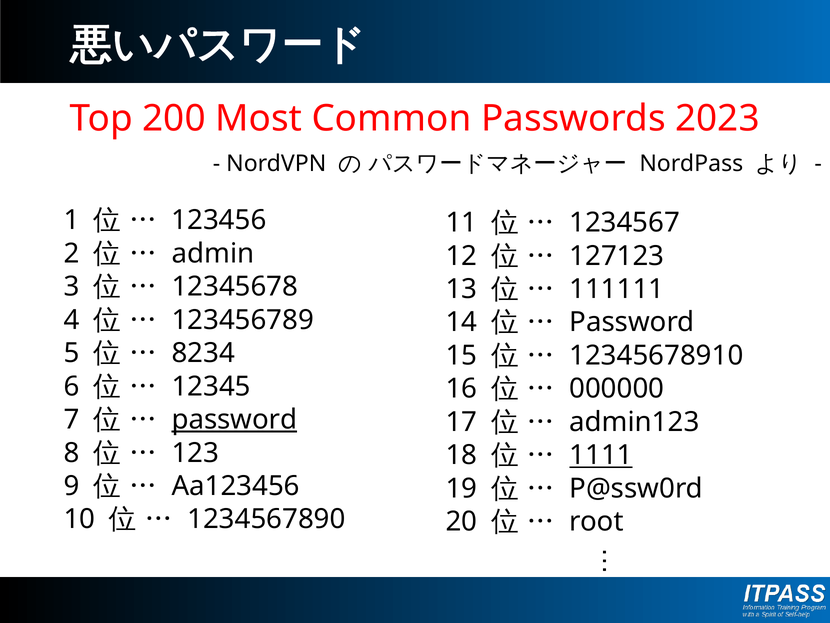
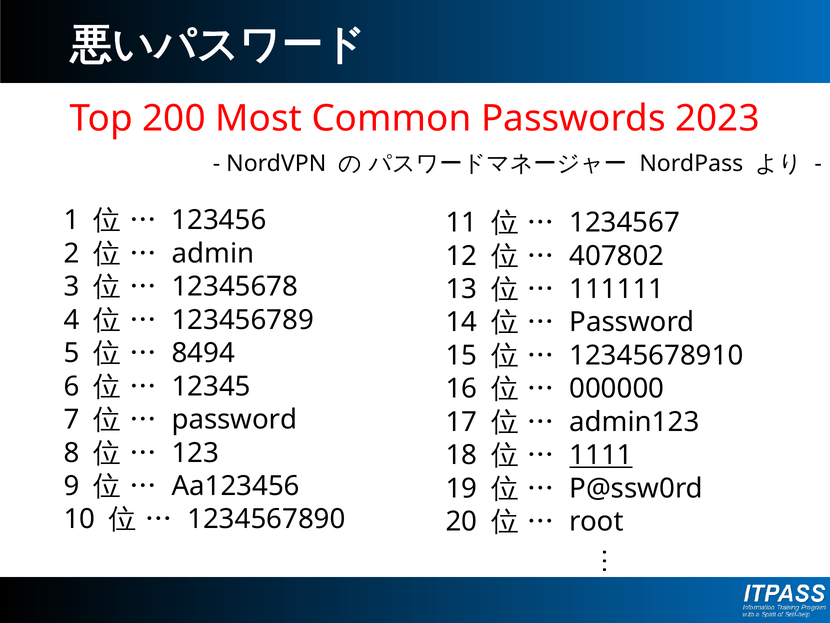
127123: 127123 -> 407802
8234: 8234 -> 8494
password at (234, 419) underline: present -> none
